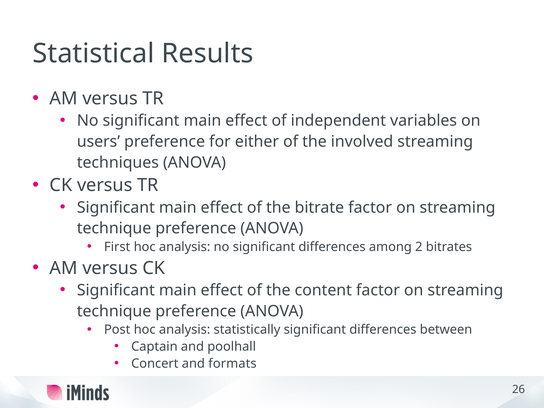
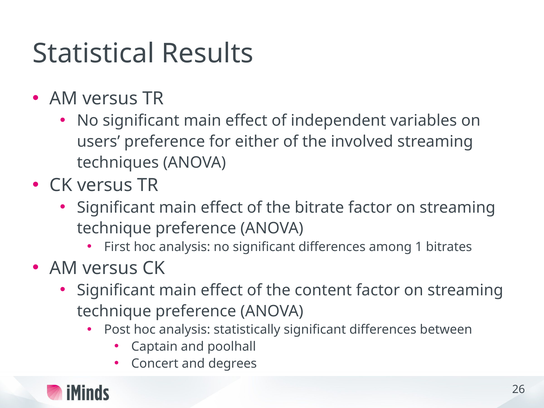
2: 2 -> 1
formats: formats -> degrees
